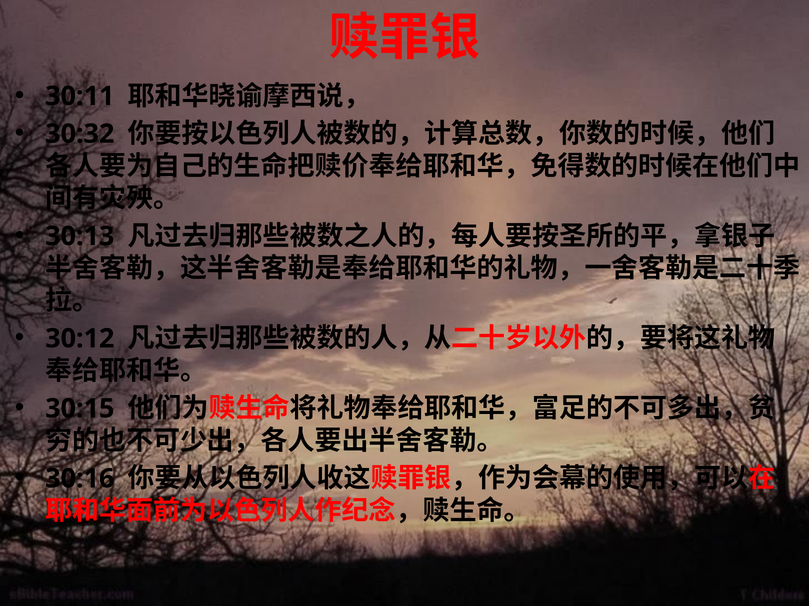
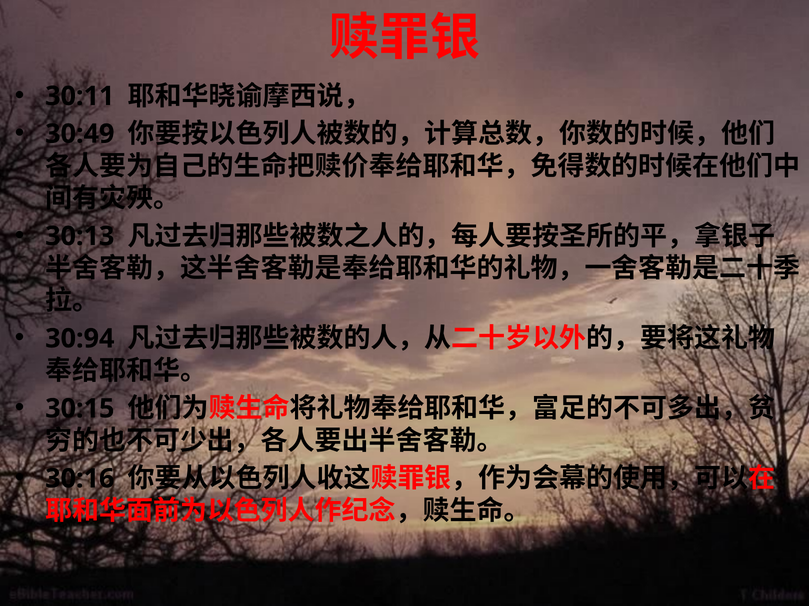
30:32: 30:32 -> 30:49
30:12: 30:12 -> 30:94
